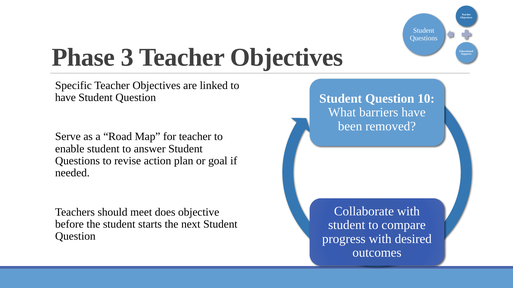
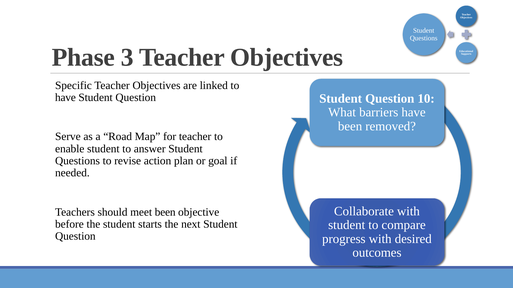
meet does: does -> been
